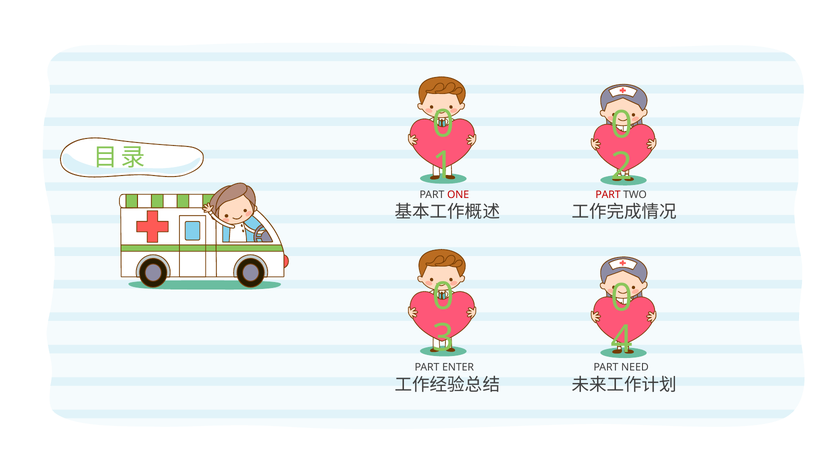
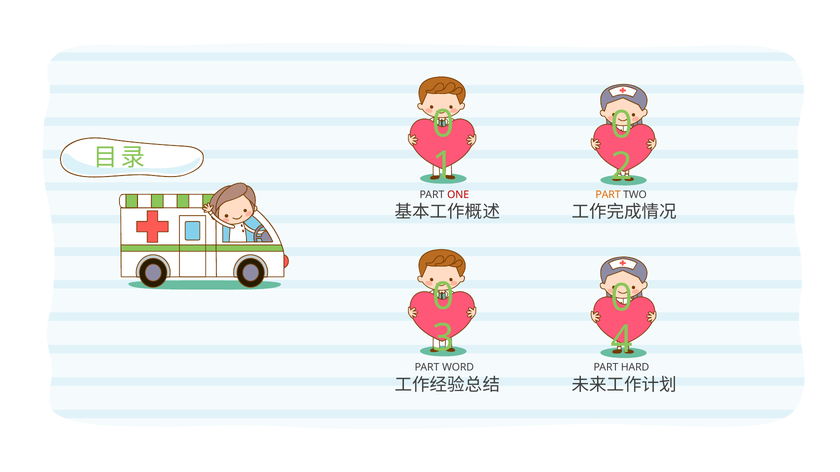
PART at (608, 195) colour: red -> orange
ENTER: ENTER -> WORD
NEED: NEED -> HARD
